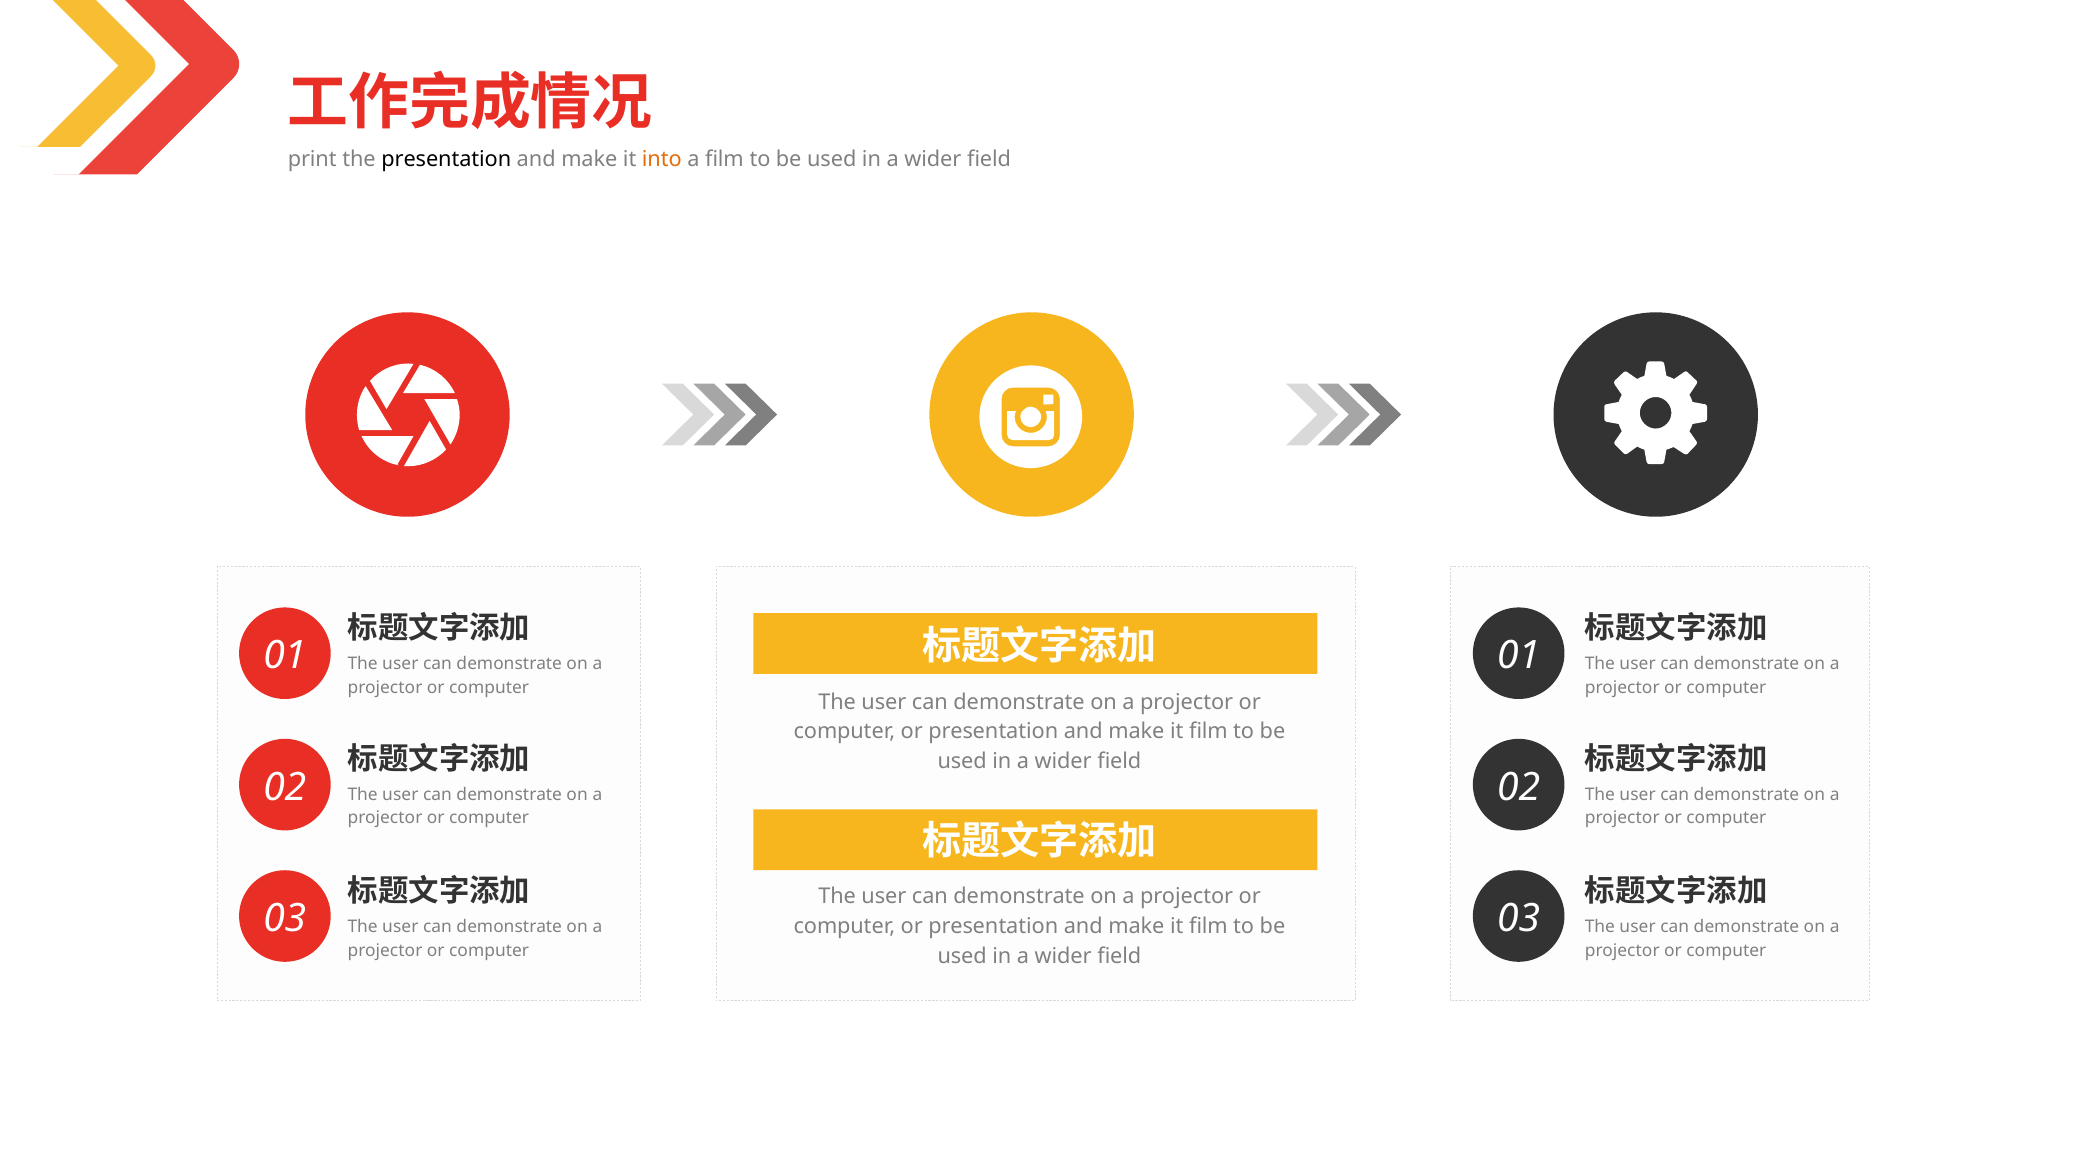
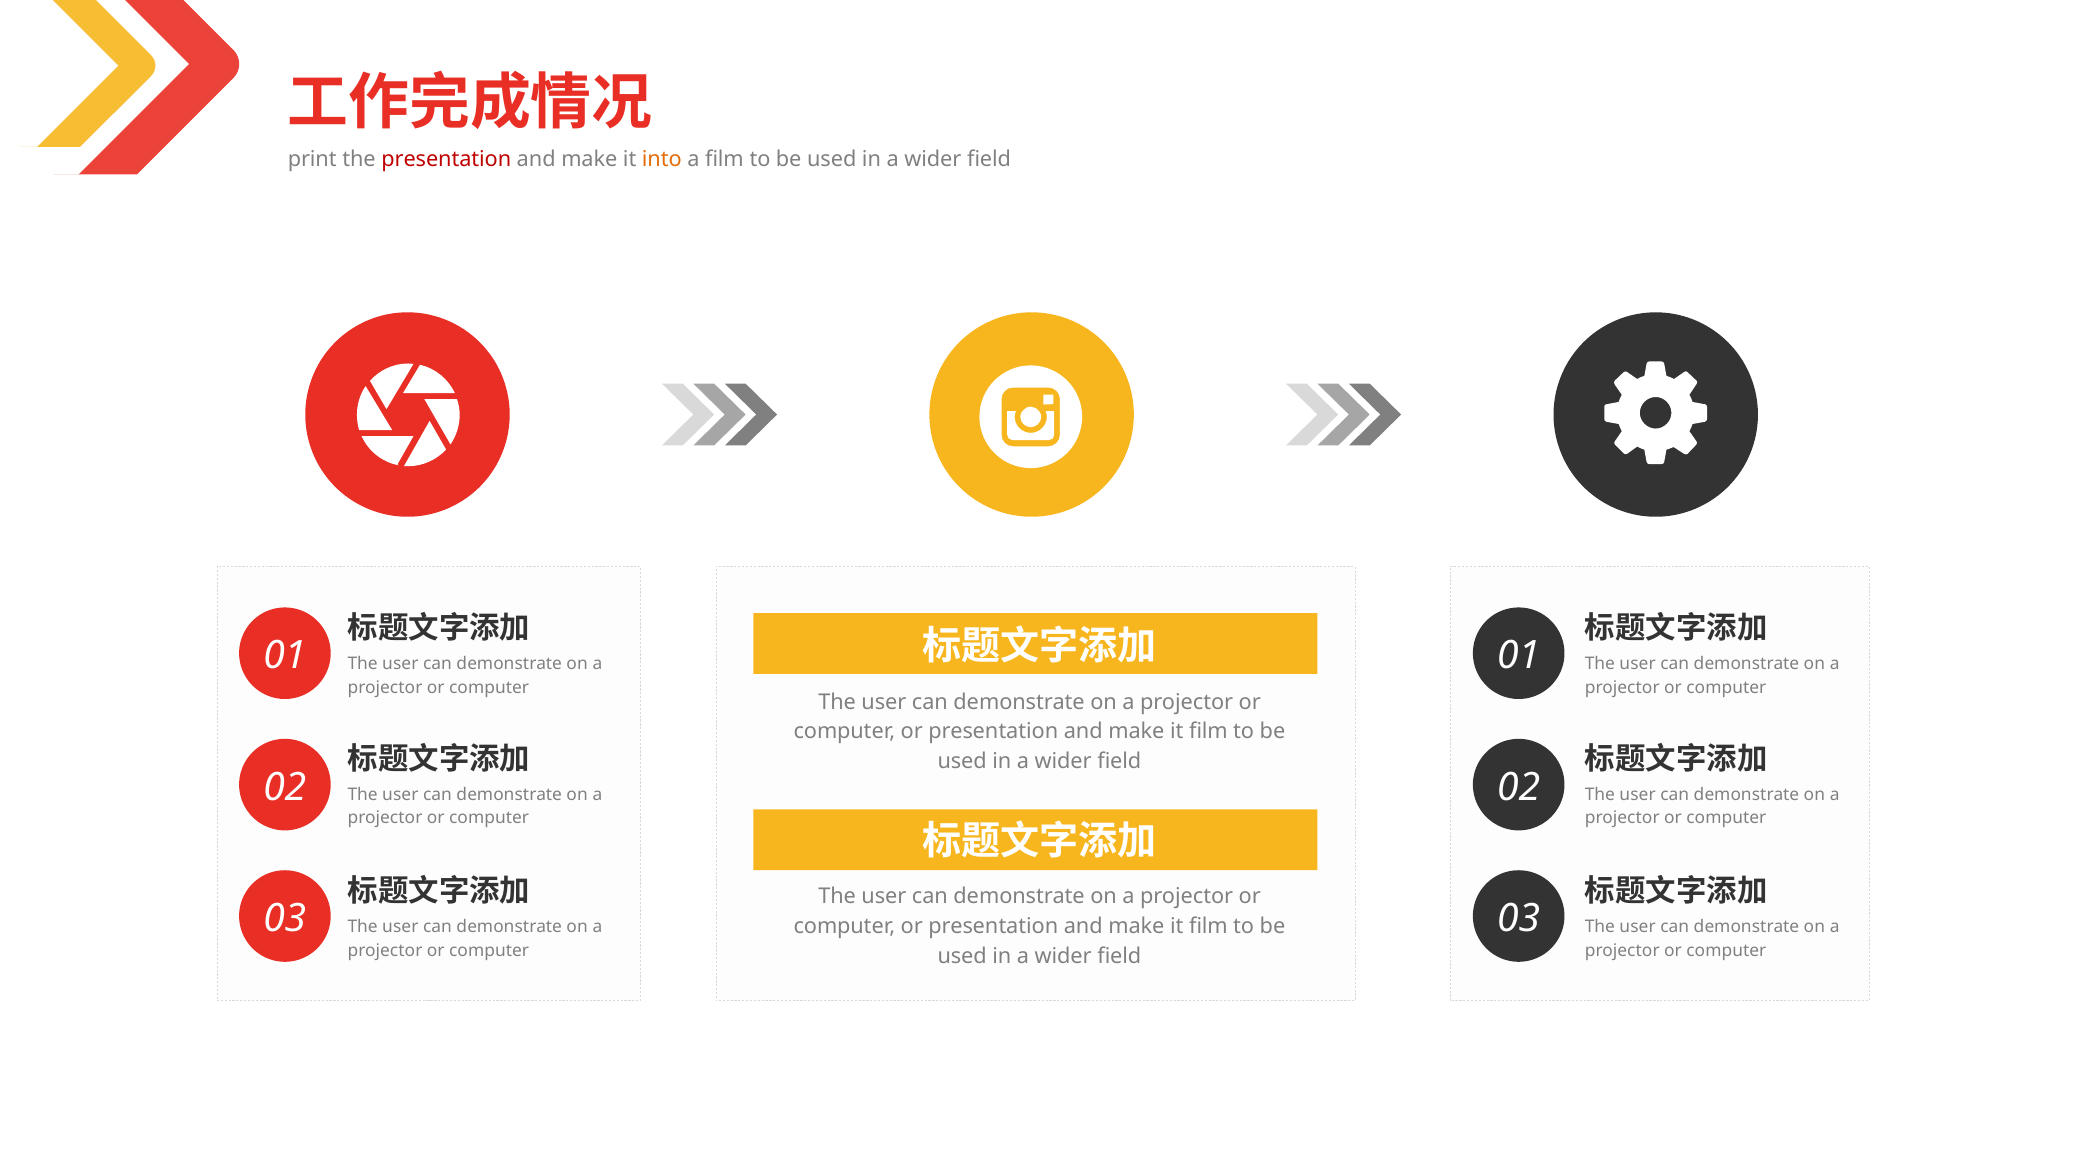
presentation at (446, 159) colour: black -> red
